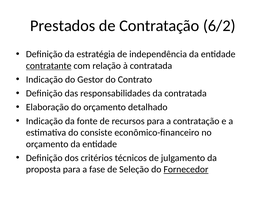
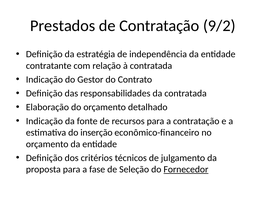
6/2: 6/2 -> 9/2
contratante underline: present -> none
consiste: consiste -> inserção
